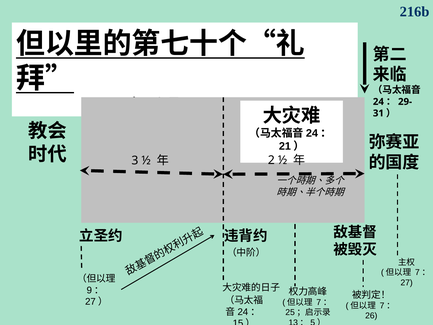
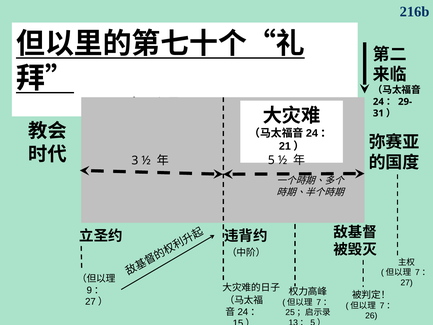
2: 2 -> 5
